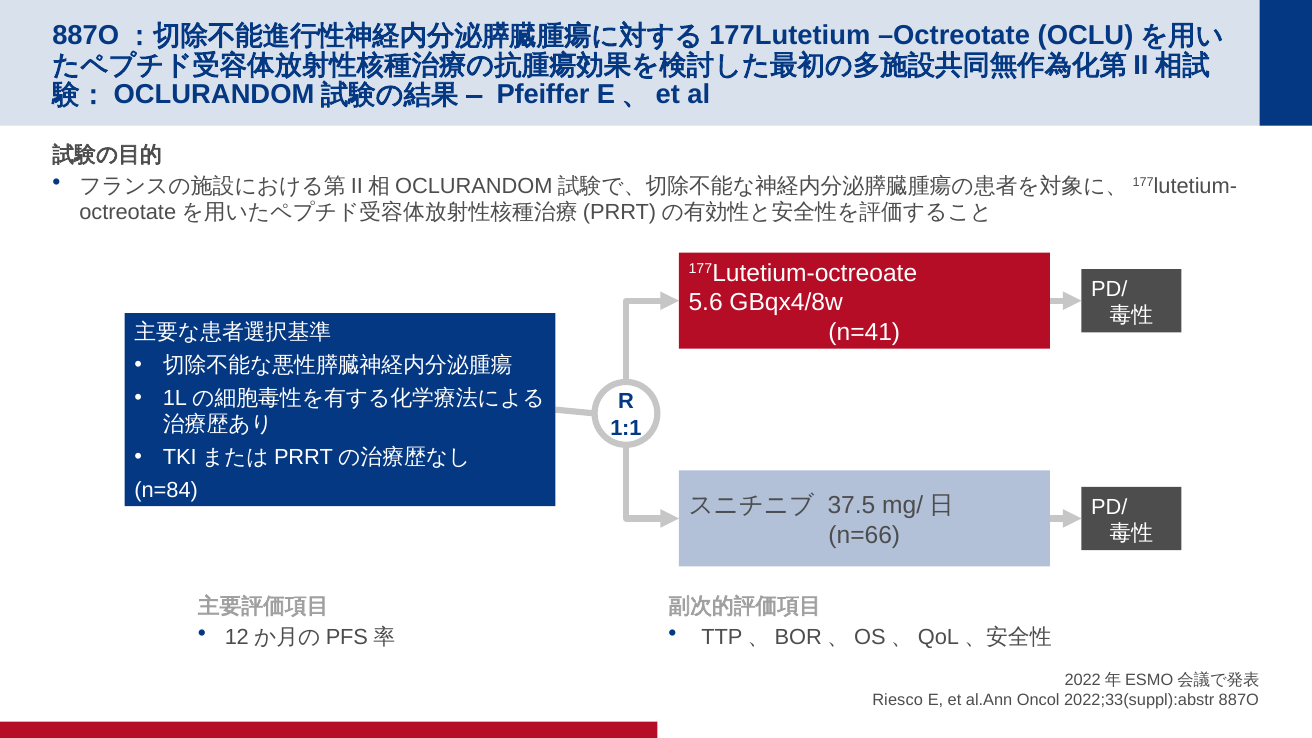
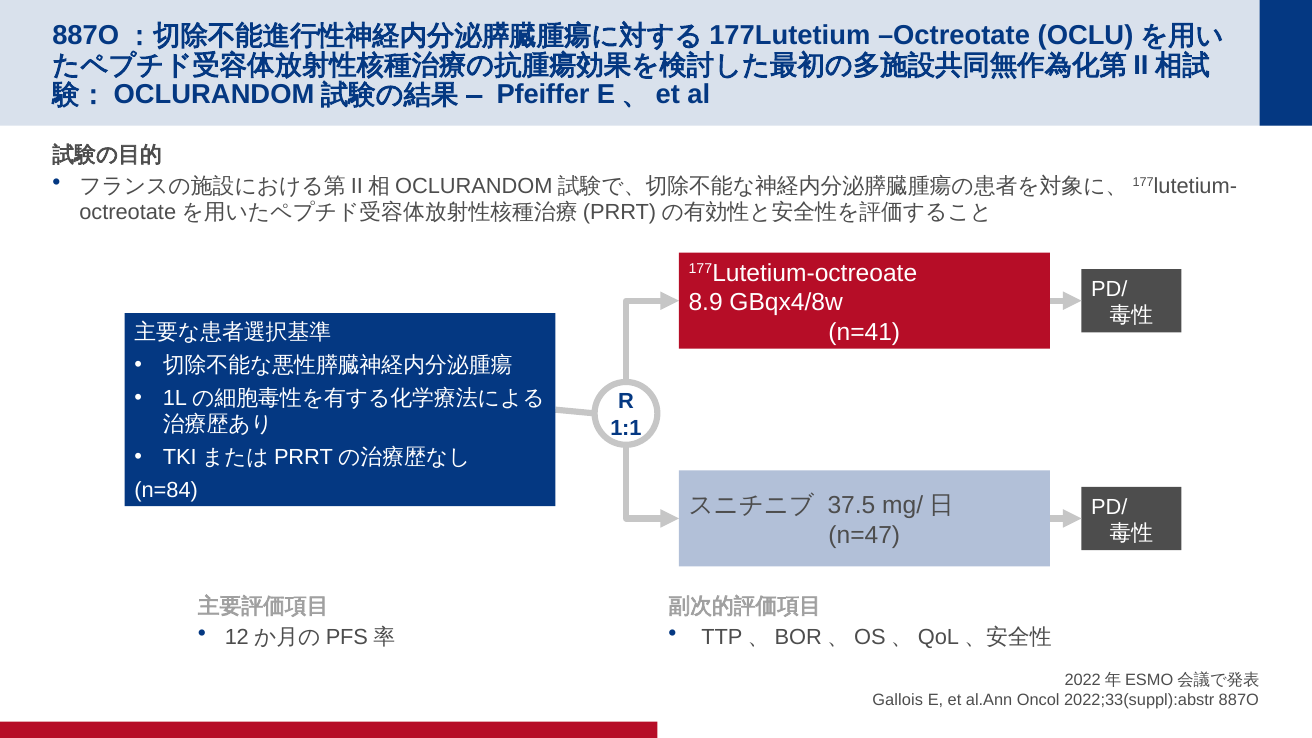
5.6: 5.6 -> 8.9
n=66: n=66 -> n=47
Riesco: Riesco -> Gallois
